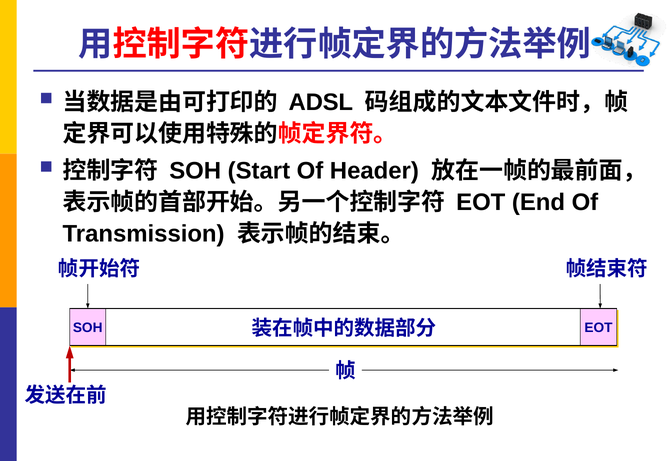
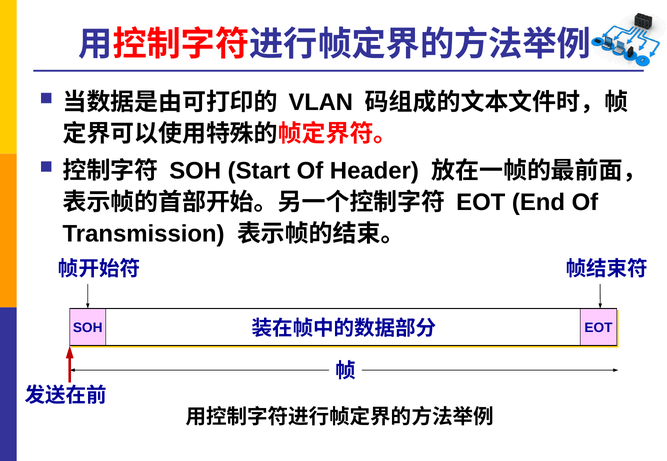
ADSL: ADSL -> VLAN
